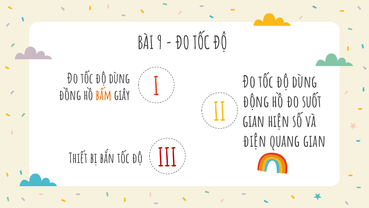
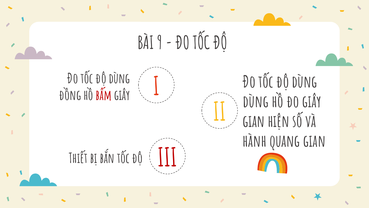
bấm colour: orange -> red
động at (256, 102): động -> dùng
đo suốt: suốt -> giây
điện: điện -> hành
